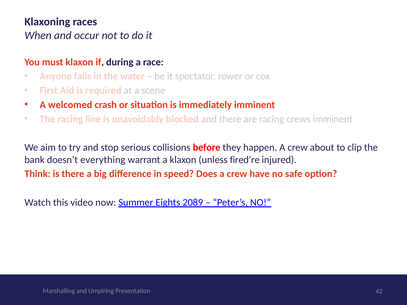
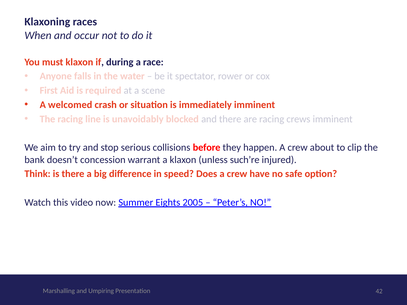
everything: everything -> concession
fired’re: fired’re -> such’re
2089: 2089 -> 2005
